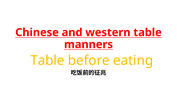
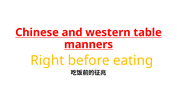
Table at (47, 60): Table -> Right
